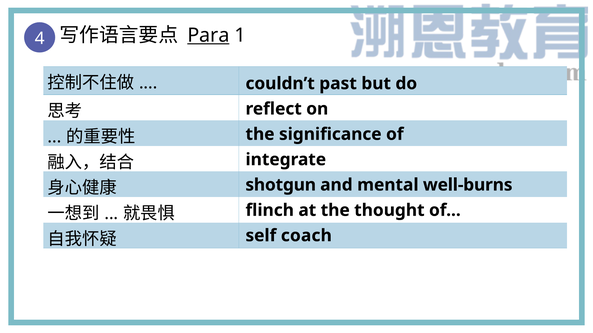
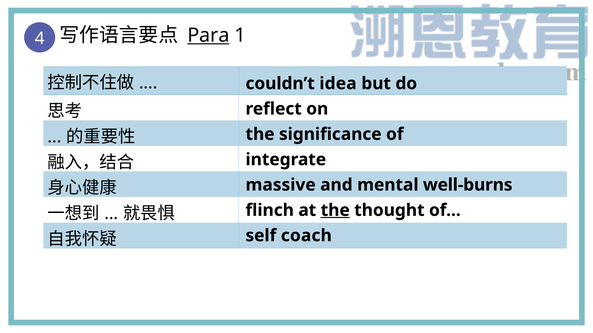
past: past -> idea
shotgun: shotgun -> massive
the at (335, 211) underline: none -> present
